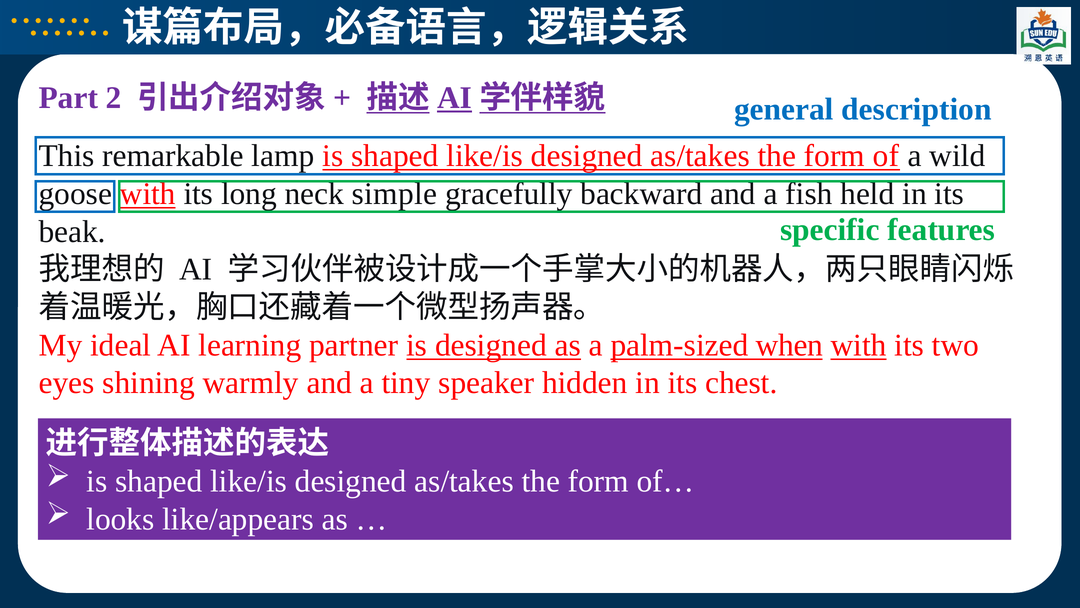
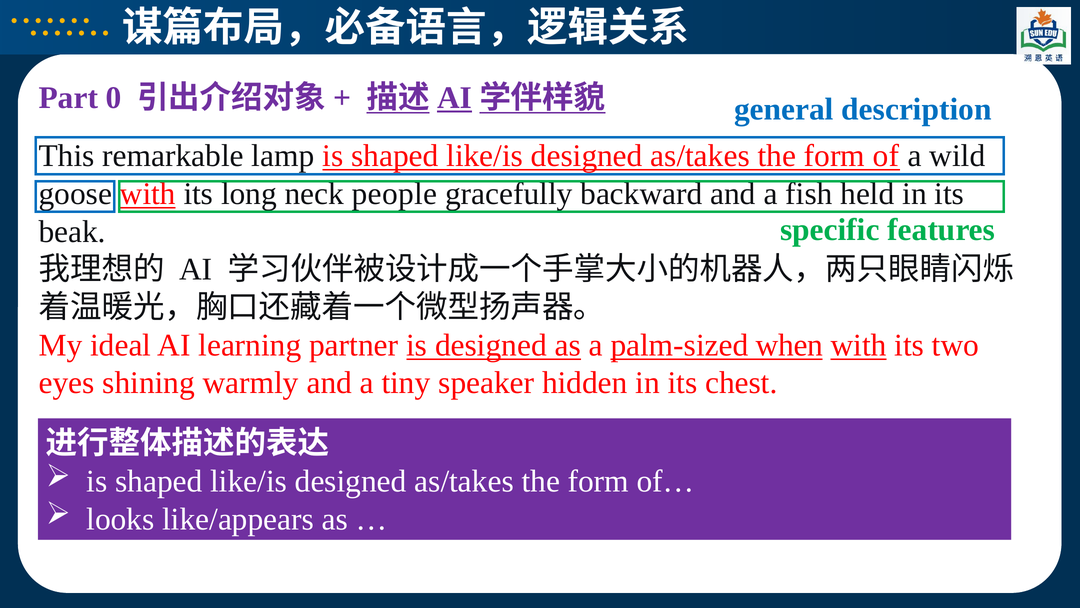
2: 2 -> 0
simple: simple -> people
